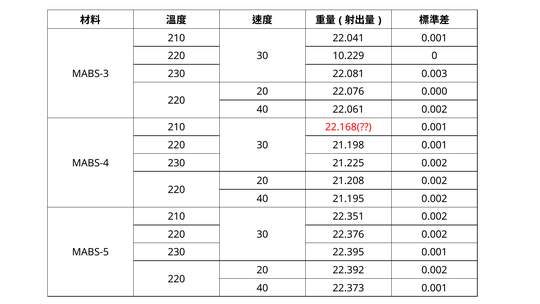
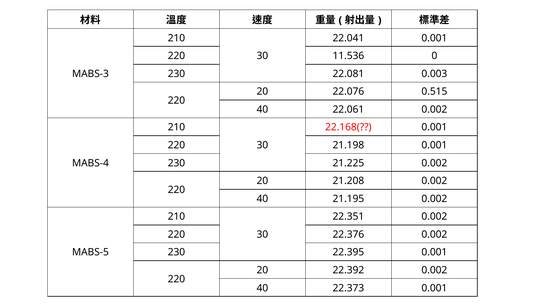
10.229: 10.229 -> 11.536
0.000: 0.000 -> 0.515
